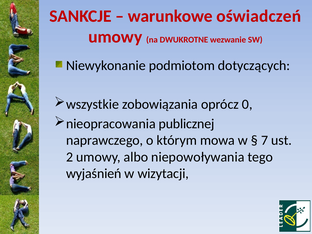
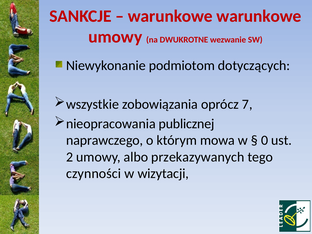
warunkowe oświadczeń: oświadczeń -> warunkowe
0: 0 -> 7
7: 7 -> 0
niepowoływania: niepowoływania -> przekazywanych
wyjaśnień: wyjaśnień -> czynności
